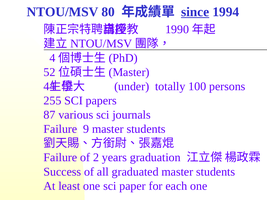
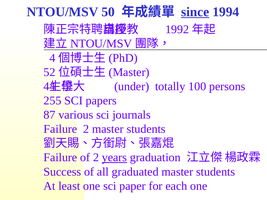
80: 80 -> 50
1990: 1990 -> 1992
Failure 9: 9 -> 2
years underline: none -> present
